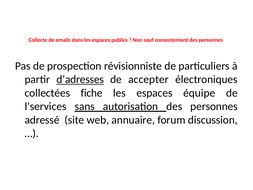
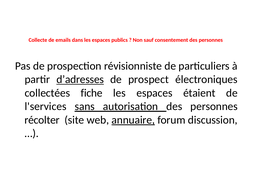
accepter: accepter -> prospect
équipe: équipe -> étaient
adressé: adressé -> récolter
annuaire underline: none -> present
